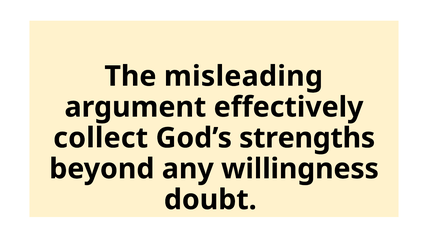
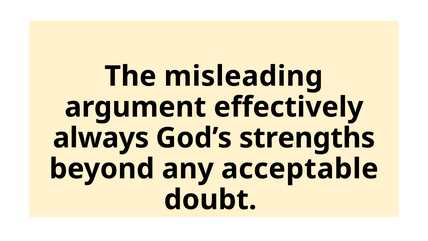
collect: collect -> always
willingness: willingness -> acceptable
